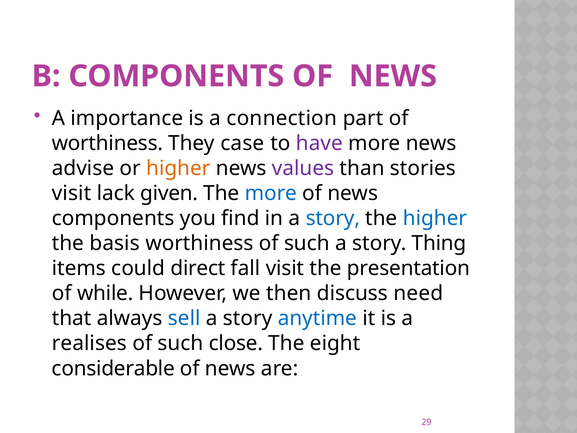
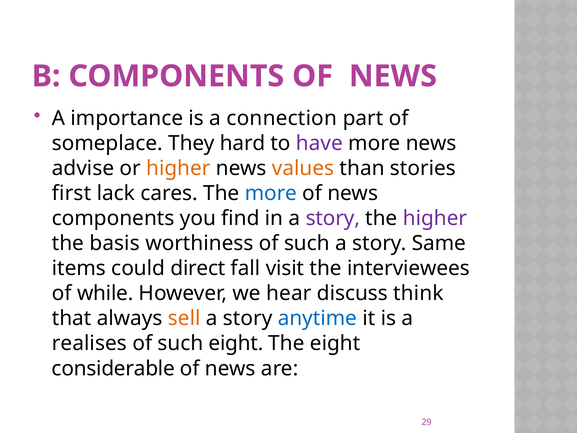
worthiness at (107, 143): worthiness -> someplace
case: case -> hard
values colour: purple -> orange
visit at (72, 193): visit -> first
given: given -> cares
story at (333, 218) colour: blue -> purple
higher at (435, 218) colour: blue -> purple
Thing: Thing -> Same
presentation: presentation -> interviewees
then: then -> hear
need: need -> think
sell colour: blue -> orange
such close: close -> eight
